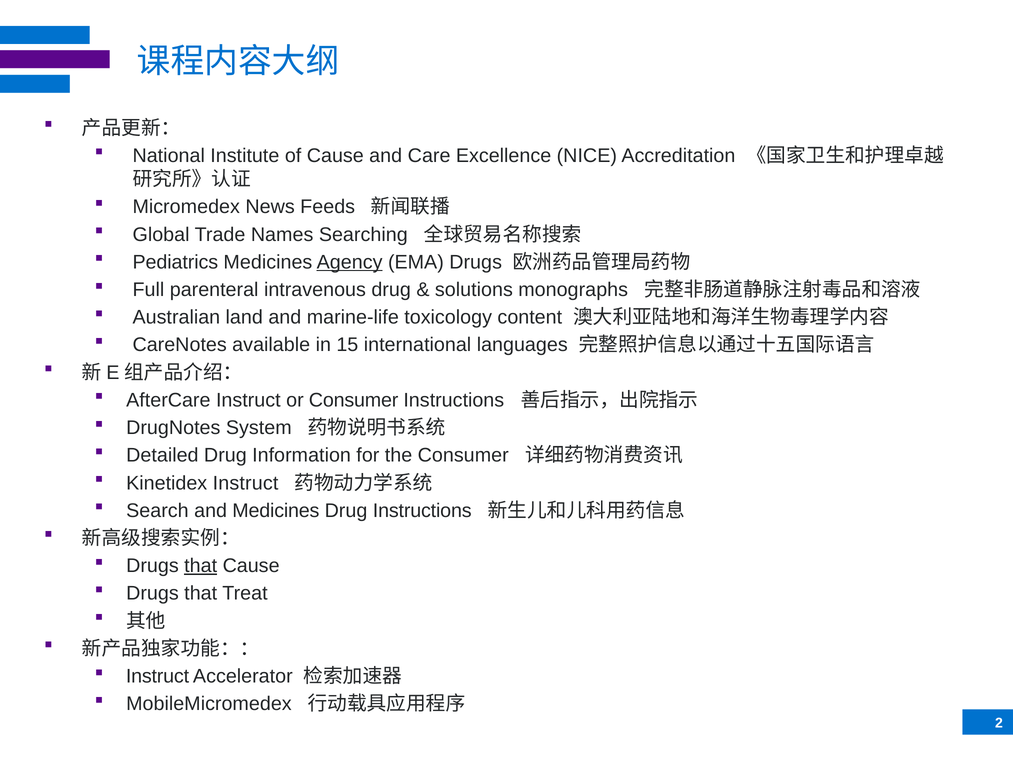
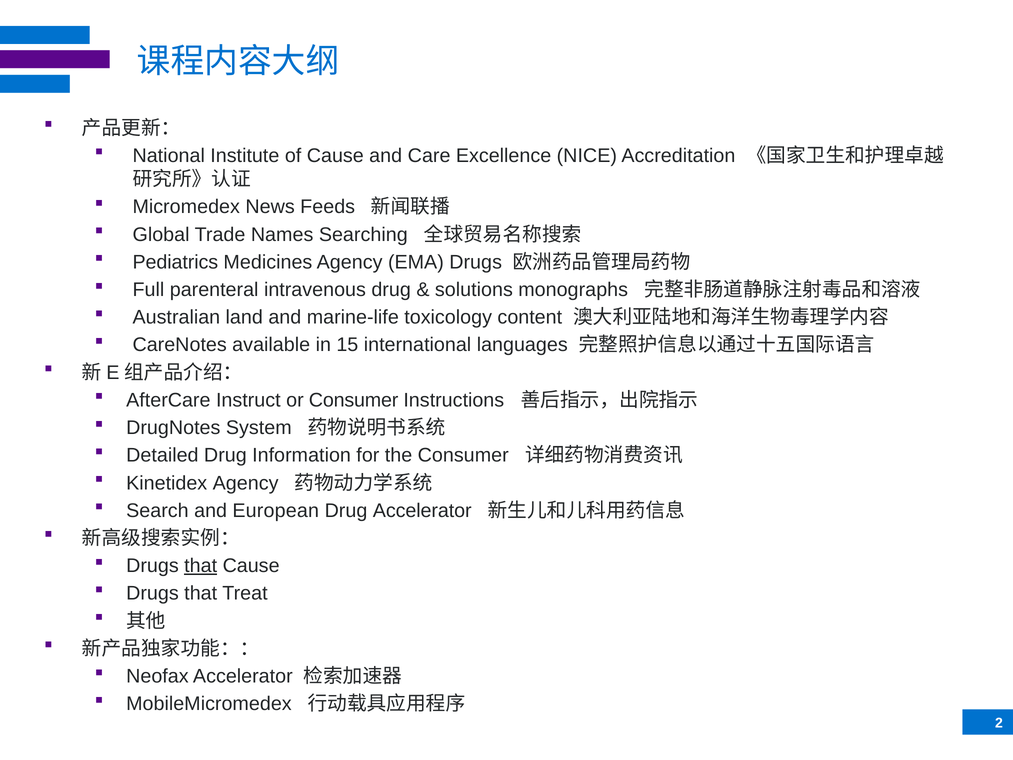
Agency at (350, 262) underline: present -> none
Kinetidex Instruct: Instruct -> Agency
and Medicines: Medicines -> European
Drug Instructions: Instructions -> Accelerator
Instruct at (158, 676): Instruct -> Neofax
